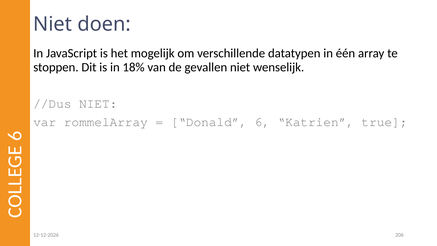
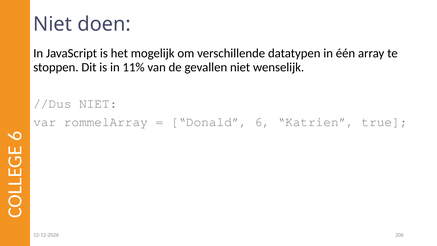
18%: 18% -> 11%
